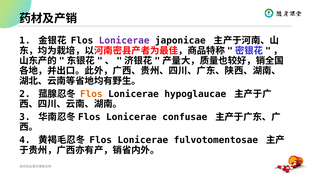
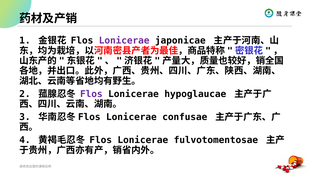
Flos at (91, 94) colour: orange -> purple
